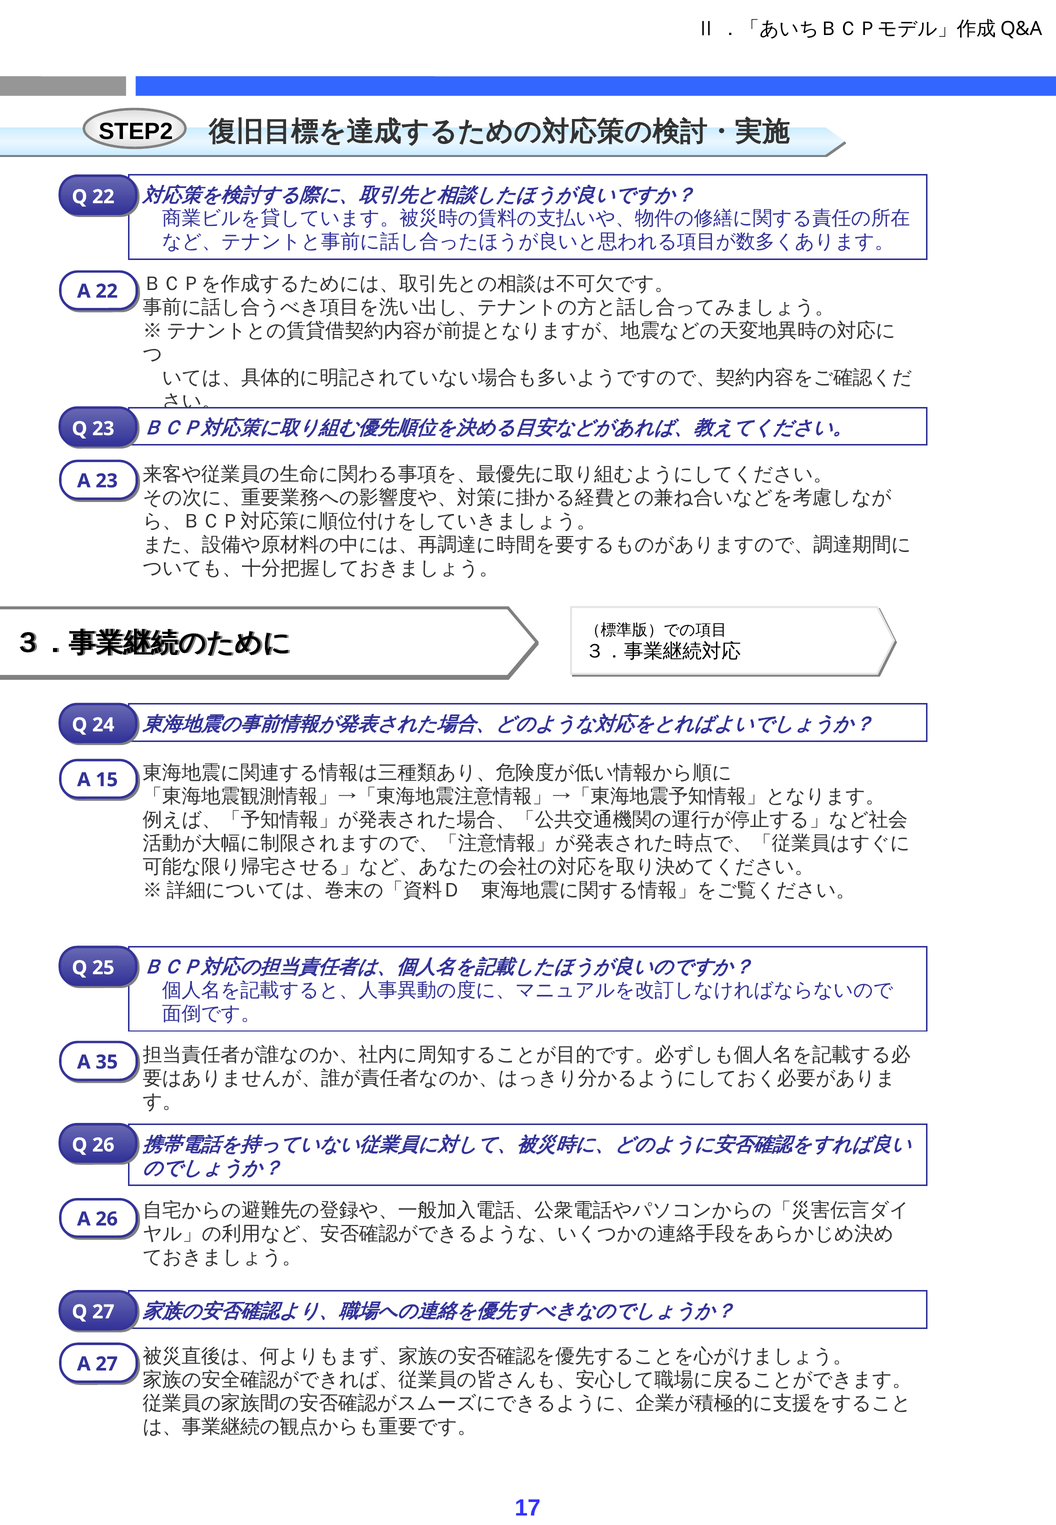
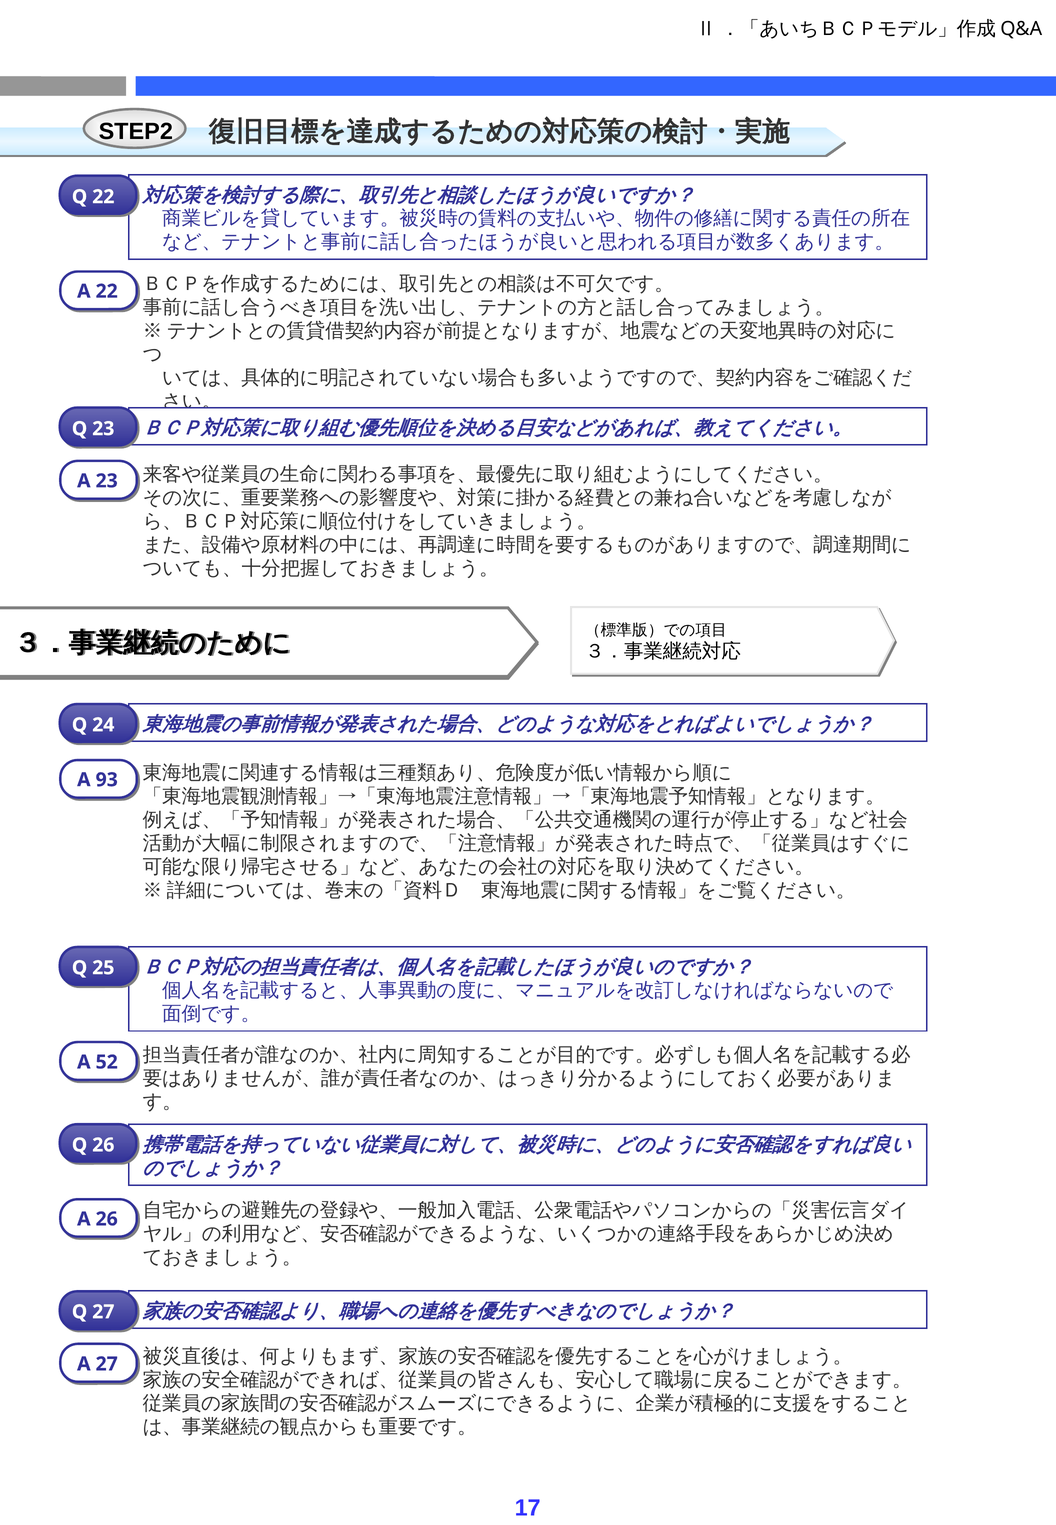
15: 15 -> 93
35: 35 -> 52
